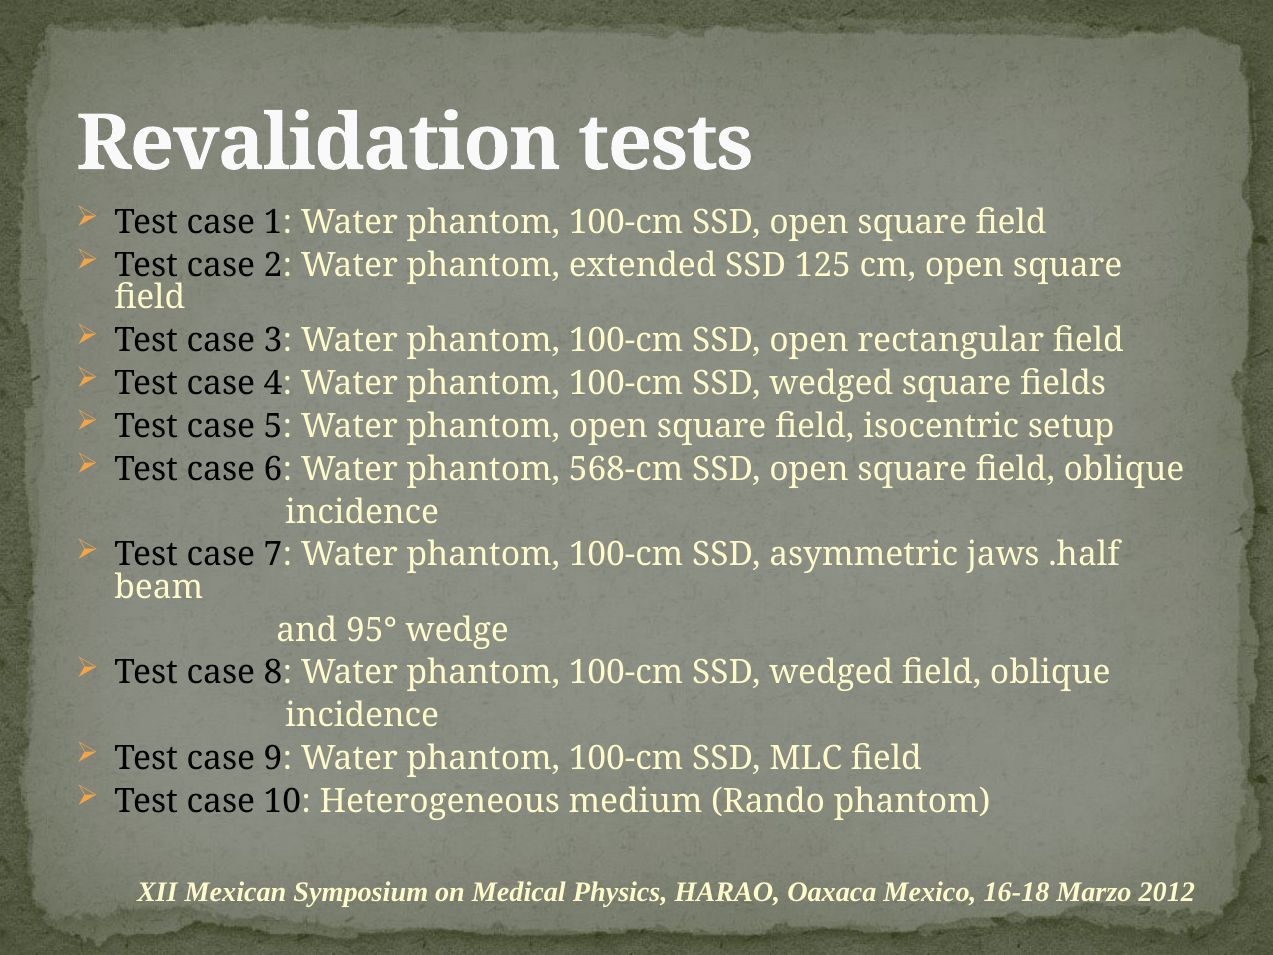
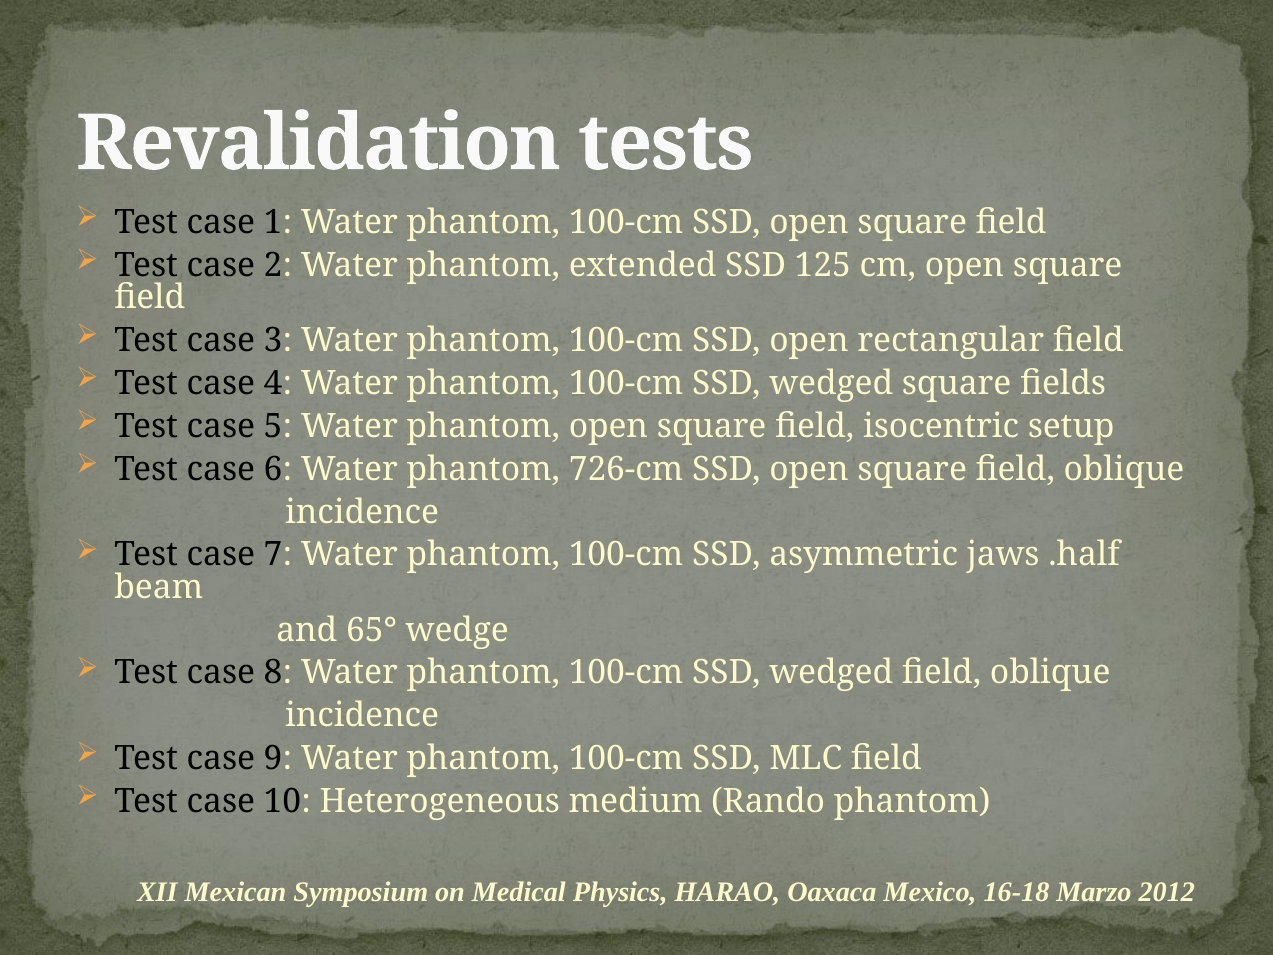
568-cm: 568-cm -> 726-cm
95°: 95° -> 65°
